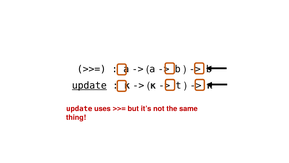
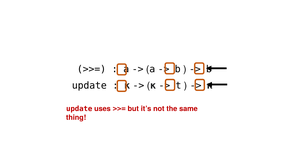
update at (89, 85) underline: present -> none
